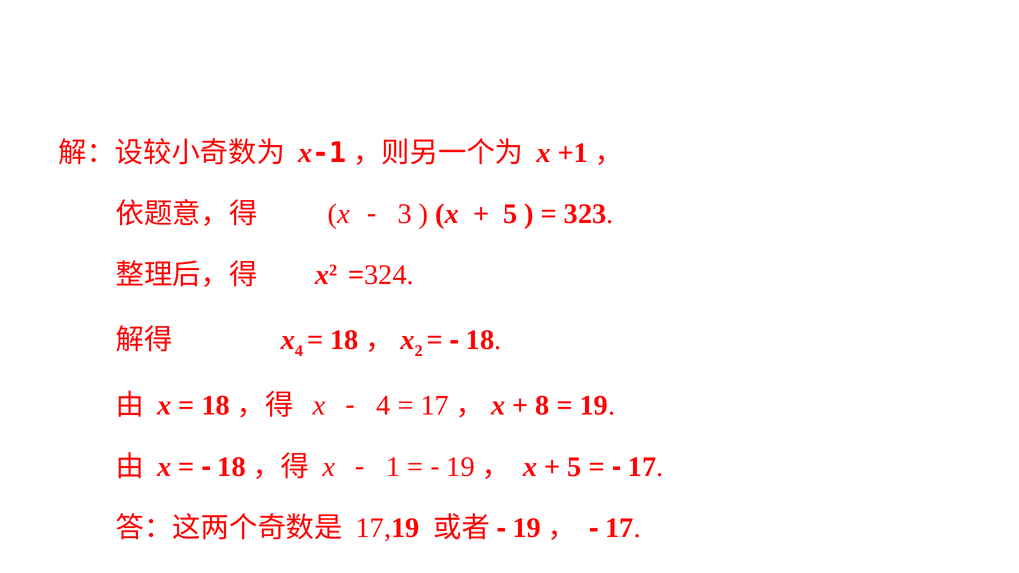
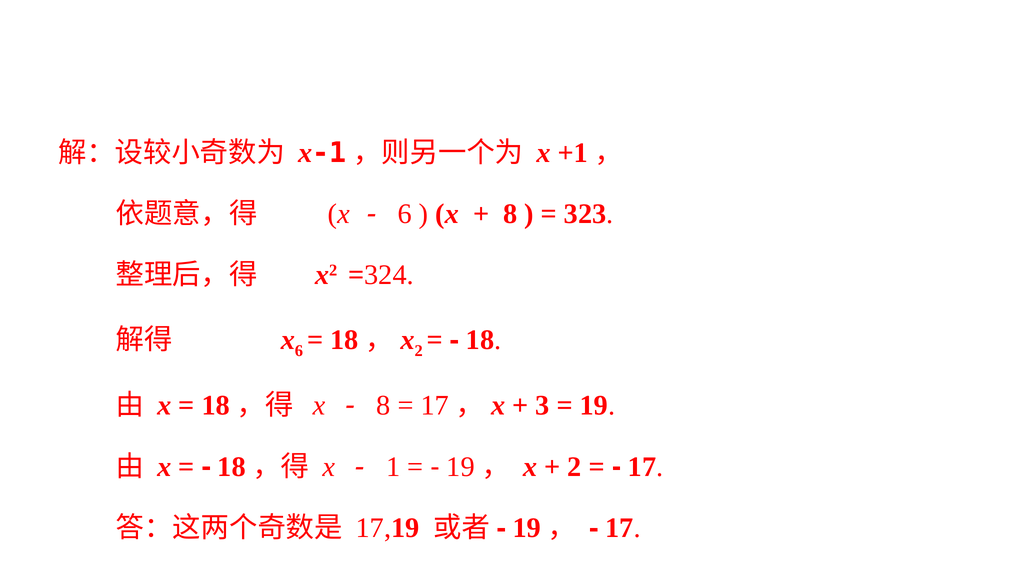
3 at (405, 214): 3 -> 6
5 at (510, 214): 5 -> 8
x 4: 4 -> 6
4 at (383, 406): 4 -> 8
8: 8 -> 3
5 at (574, 467): 5 -> 2
